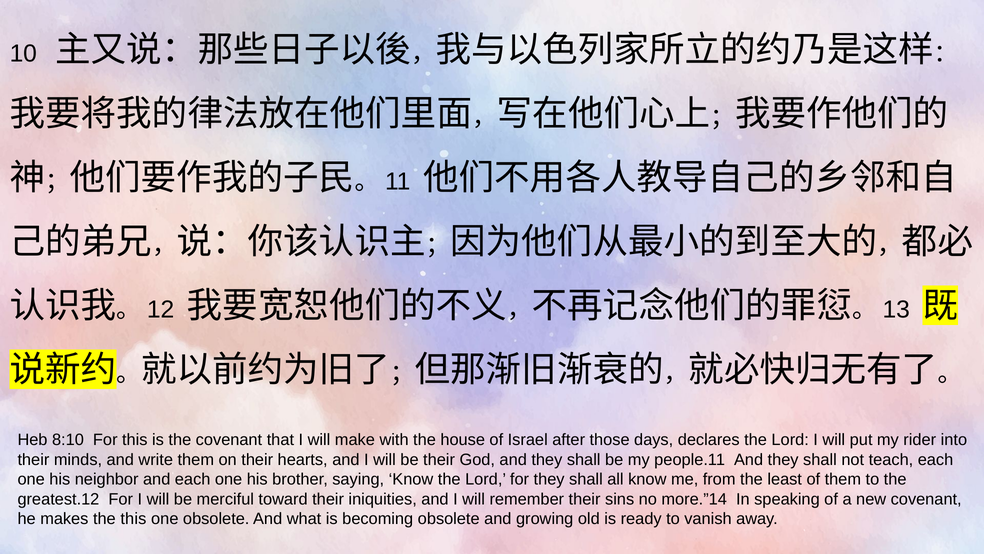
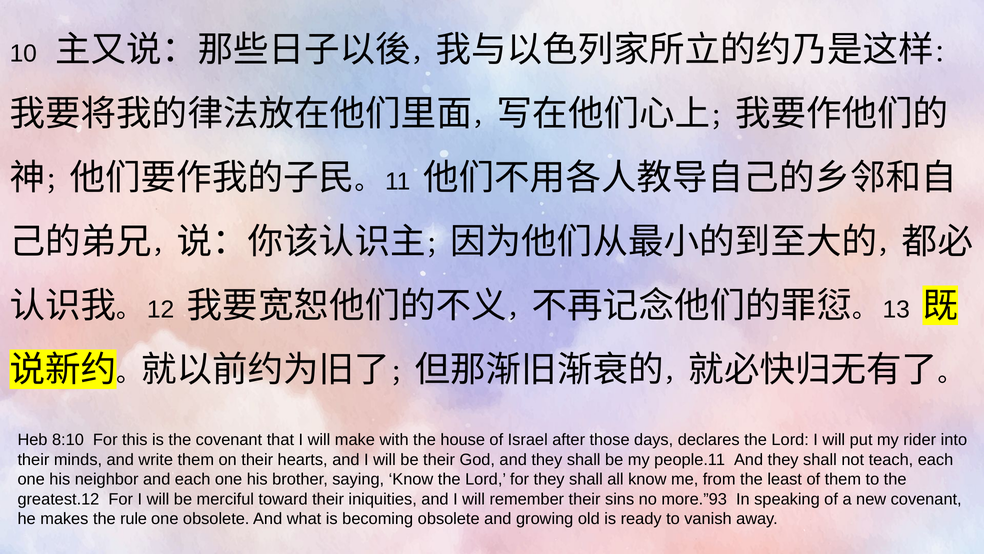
more.”14: more.”14 -> more.”93
the this: this -> rule
